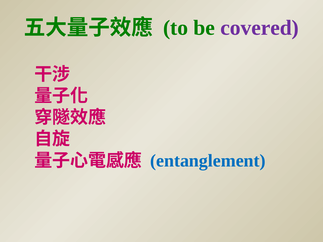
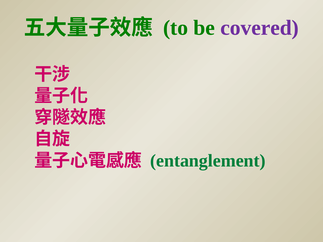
entanglement colour: blue -> green
